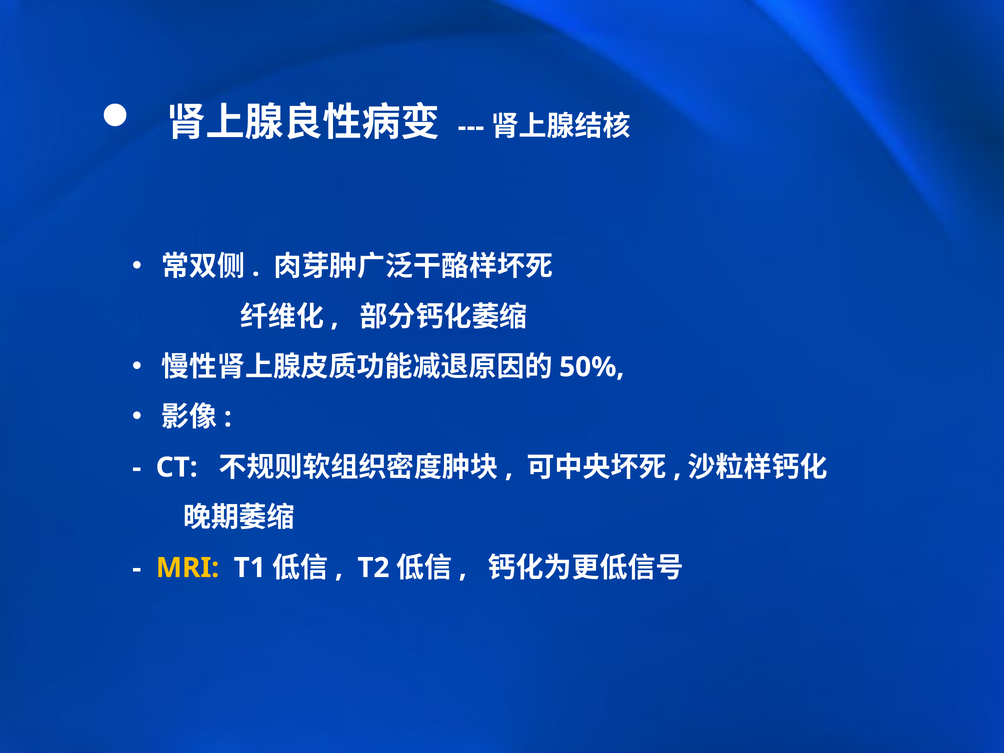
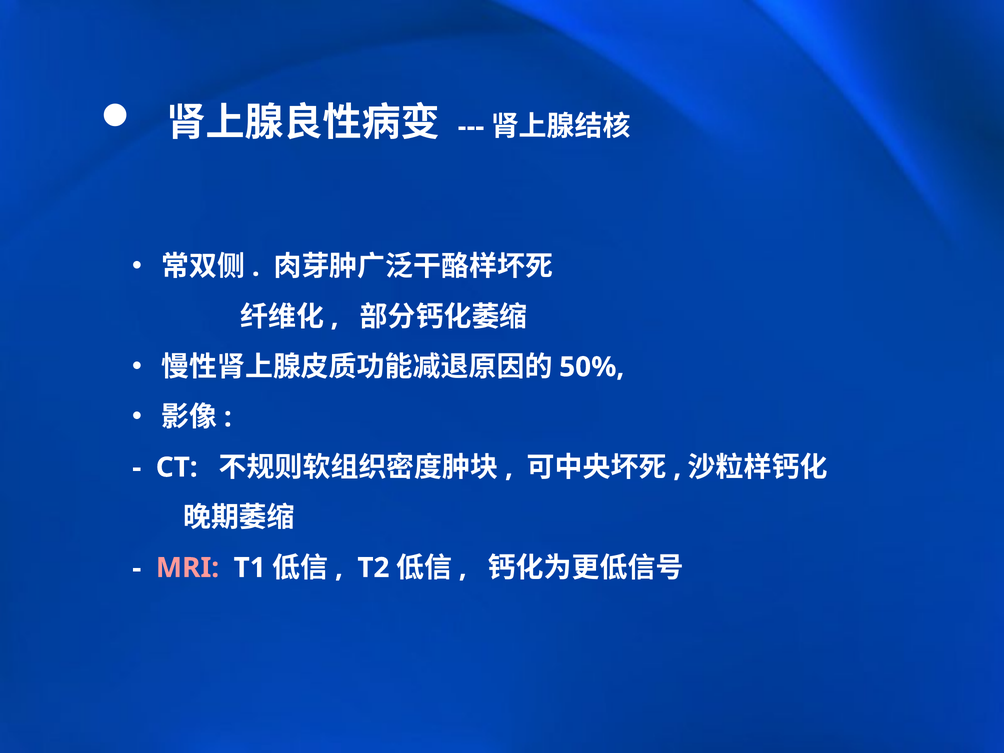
MRI colour: yellow -> pink
